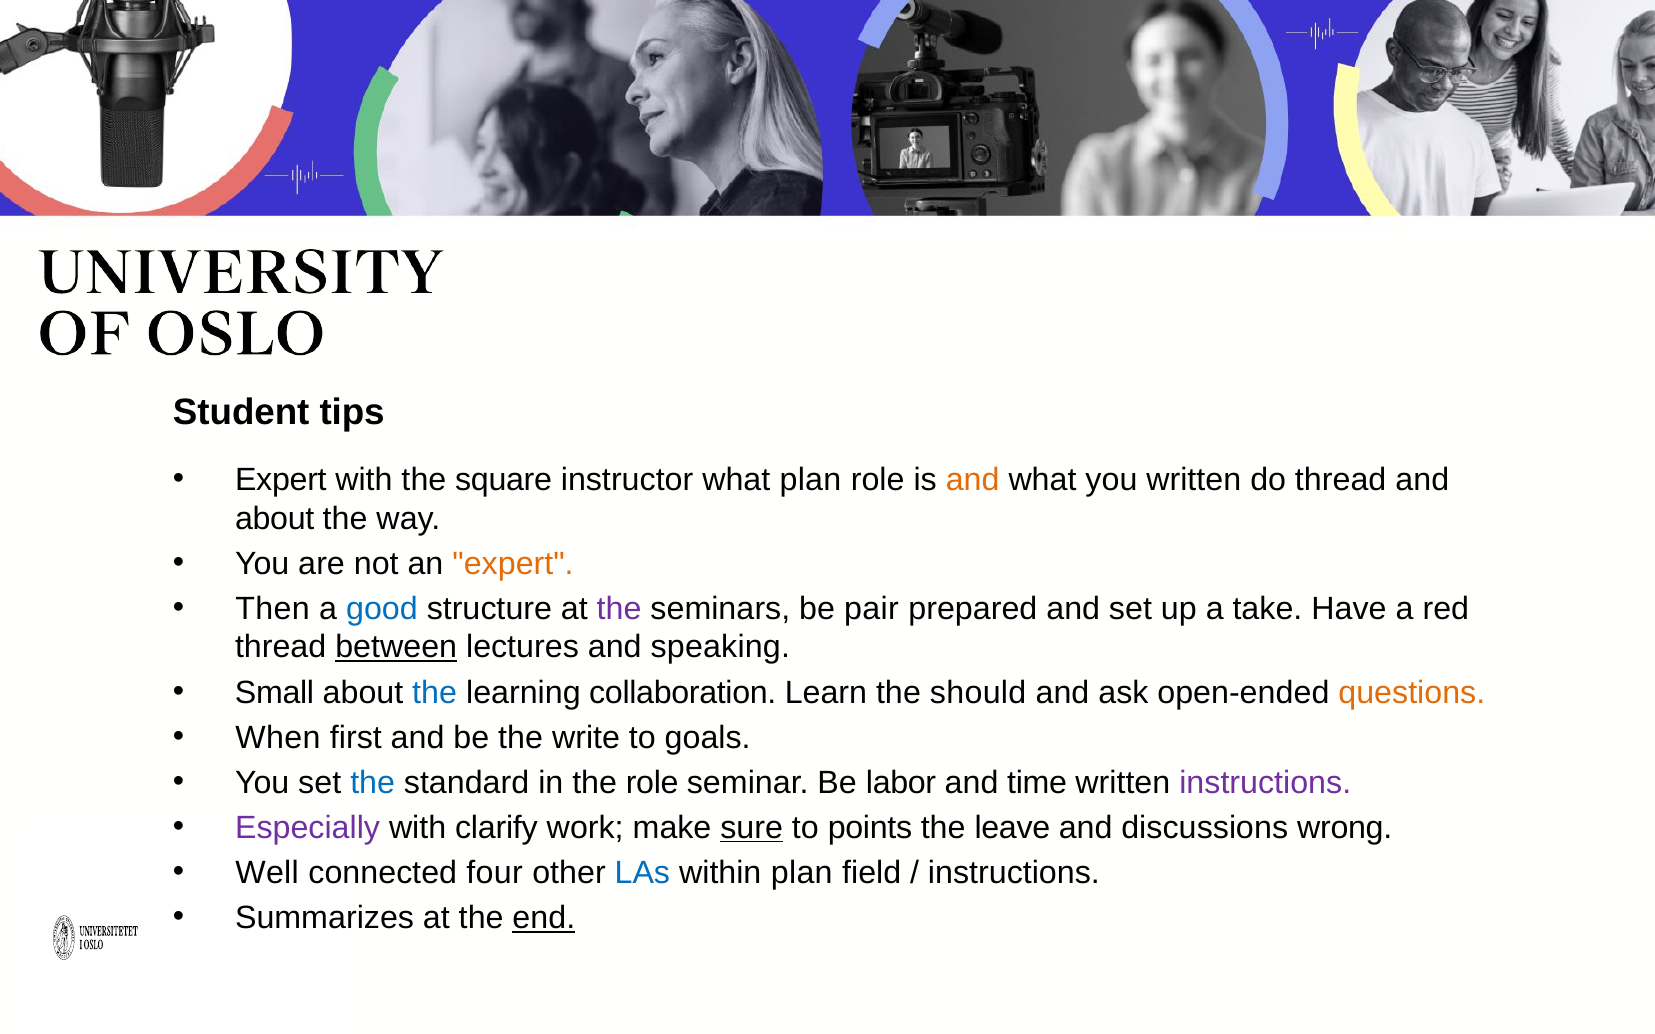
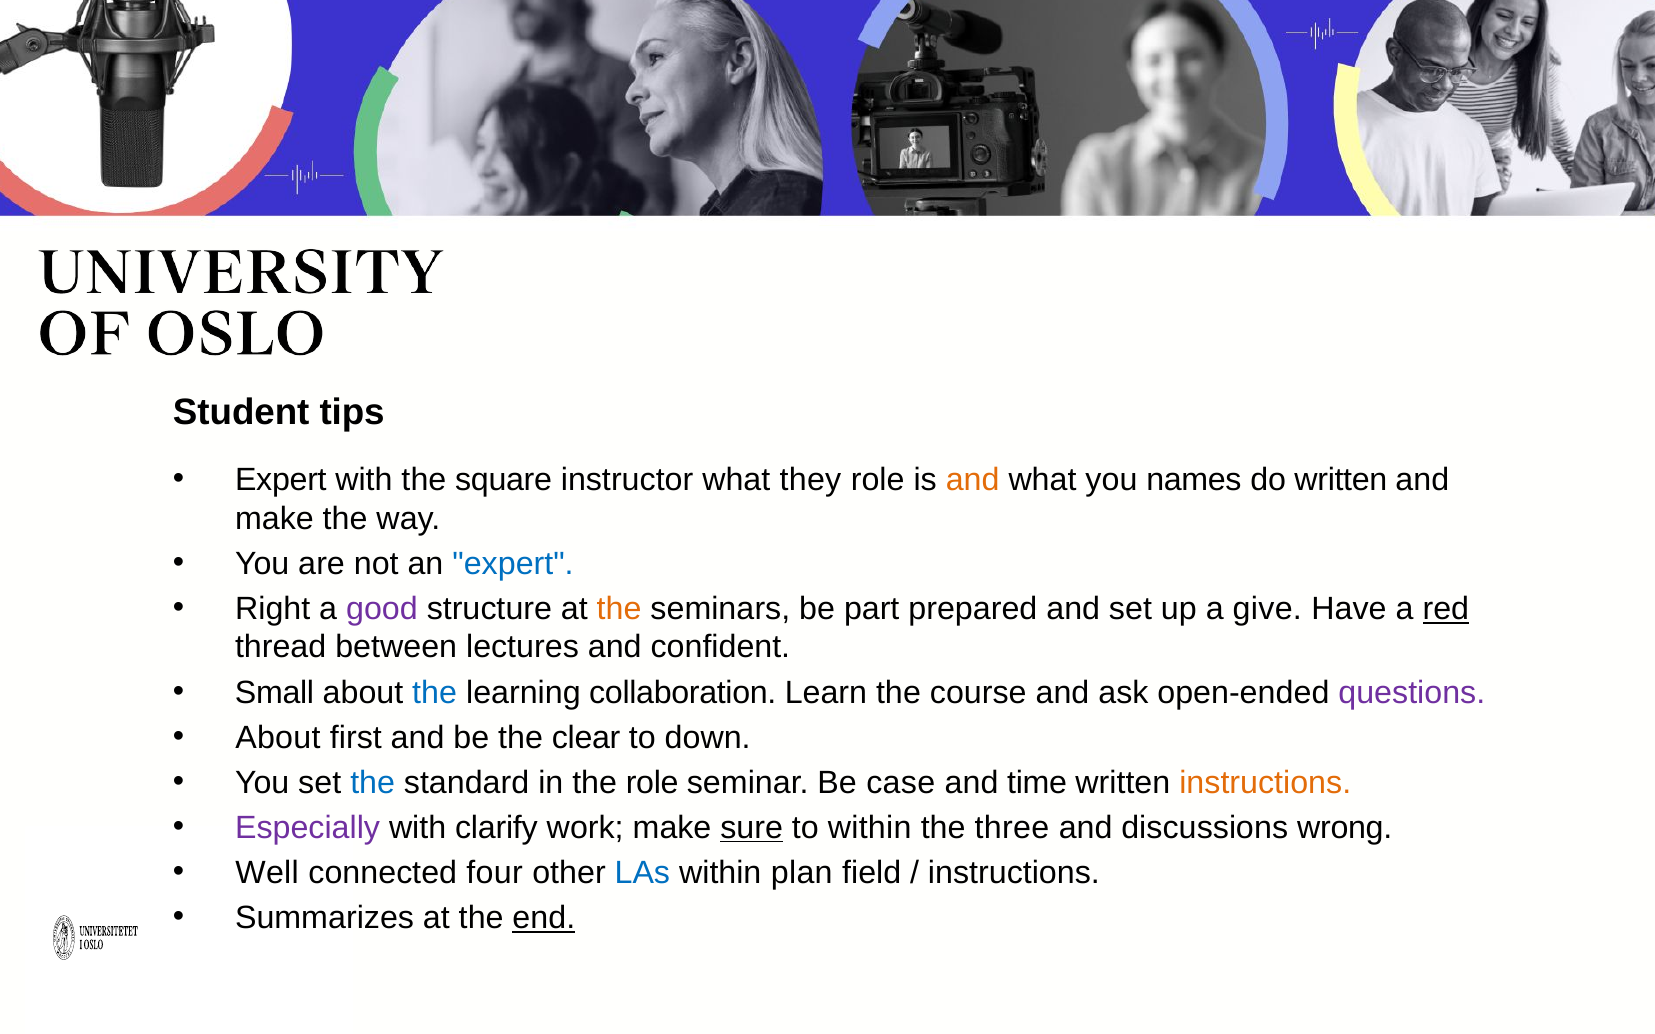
what plan: plan -> they
you written: written -> names
do thread: thread -> written
about at (275, 519): about -> make
expert at (513, 564) colour: orange -> blue
Then: Then -> Right
good colour: blue -> purple
the at (619, 609) colour: purple -> orange
pair: pair -> part
take: take -> give
red underline: none -> present
between underline: present -> none
speaking: speaking -> confident
should: should -> course
questions colour: orange -> purple
When at (278, 738): When -> About
write: write -> clear
goals: goals -> down
labor: labor -> case
instructions at (1265, 783) colour: purple -> orange
to points: points -> within
leave: leave -> three
